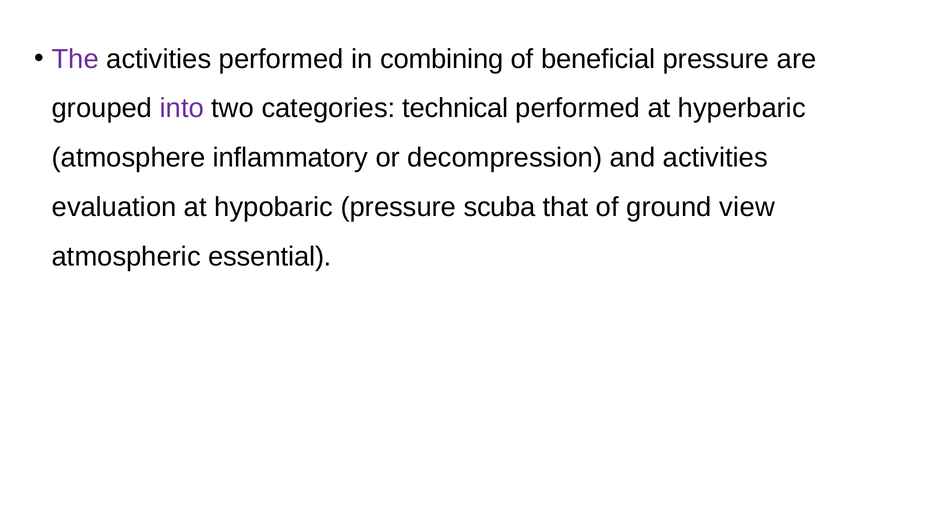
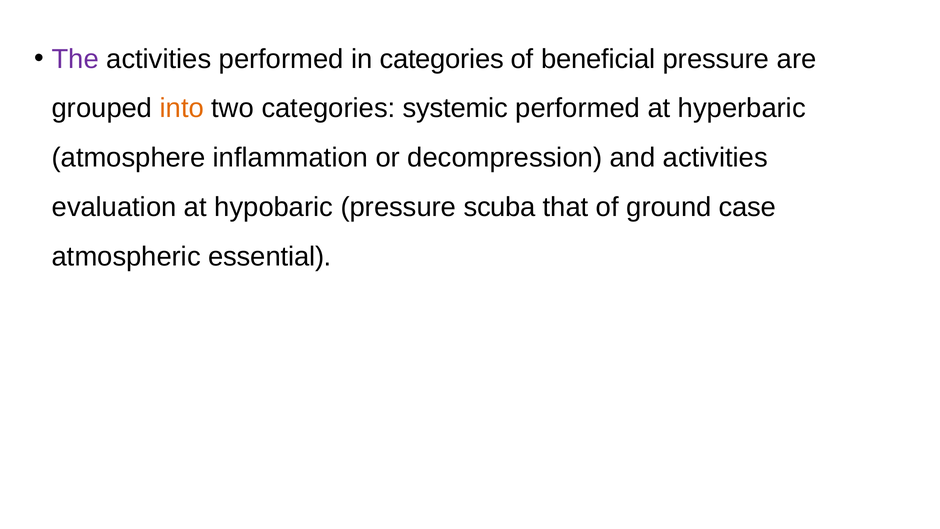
in combining: combining -> categories
into colour: purple -> orange
technical: technical -> systemic
inflammatory: inflammatory -> inflammation
view: view -> case
